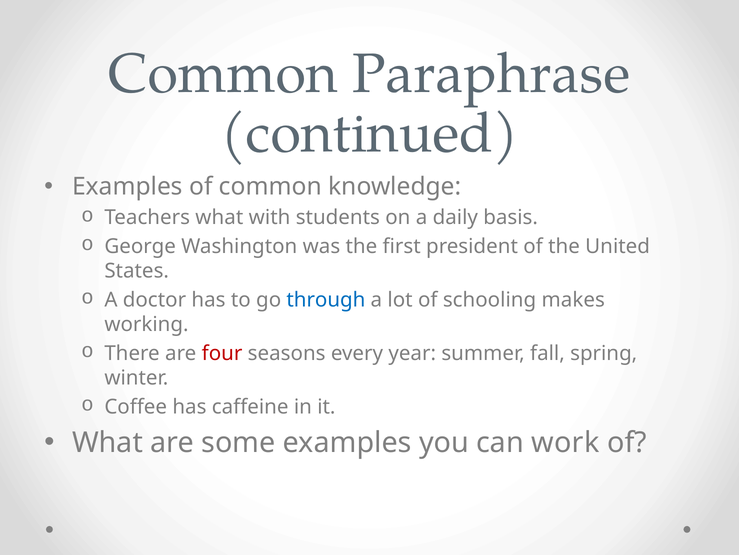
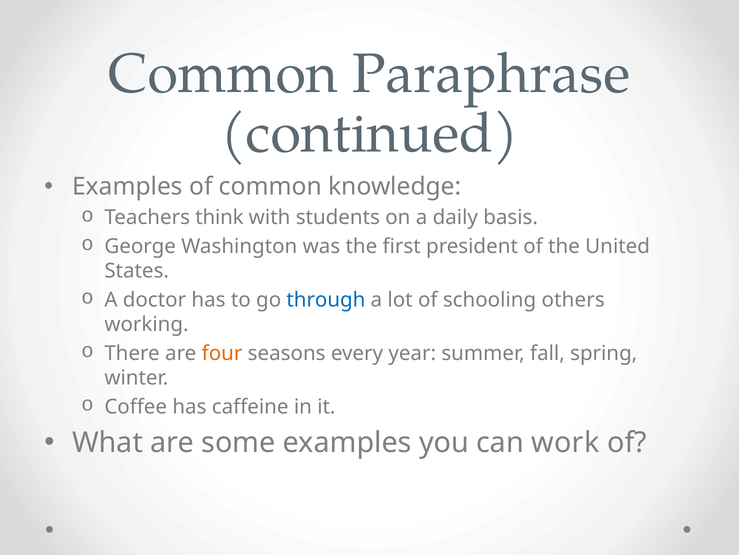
Teachers what: what -> think
makes: makes -> others
four colour: red -> orange
